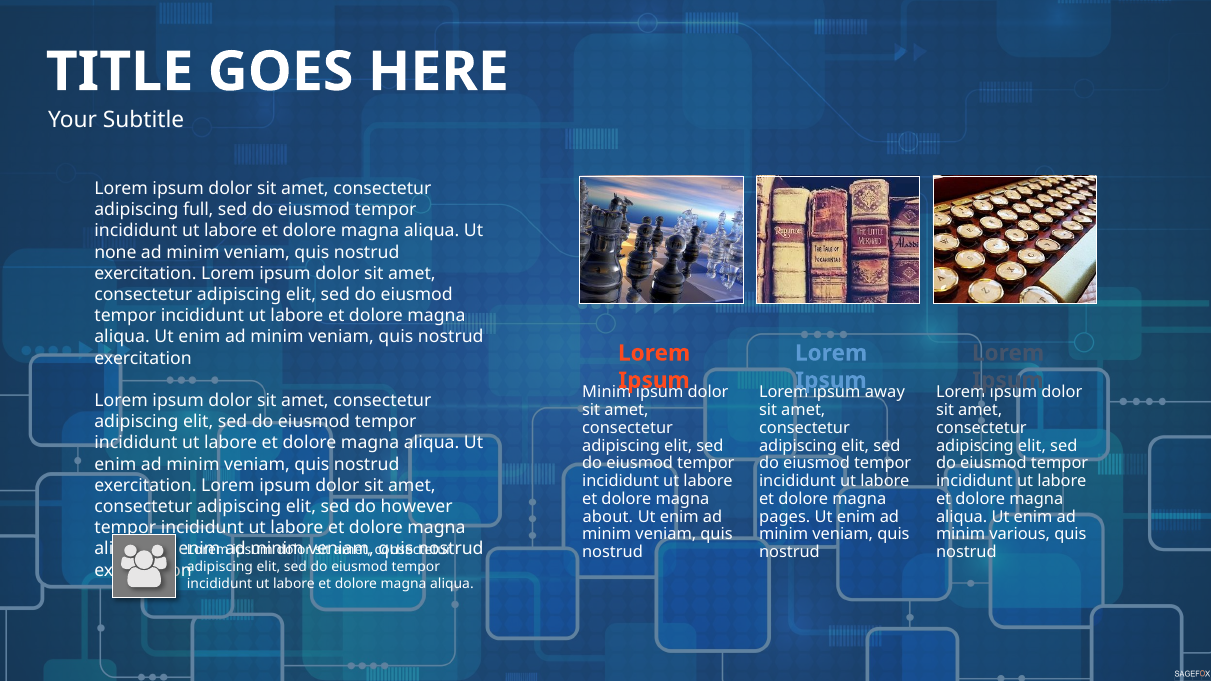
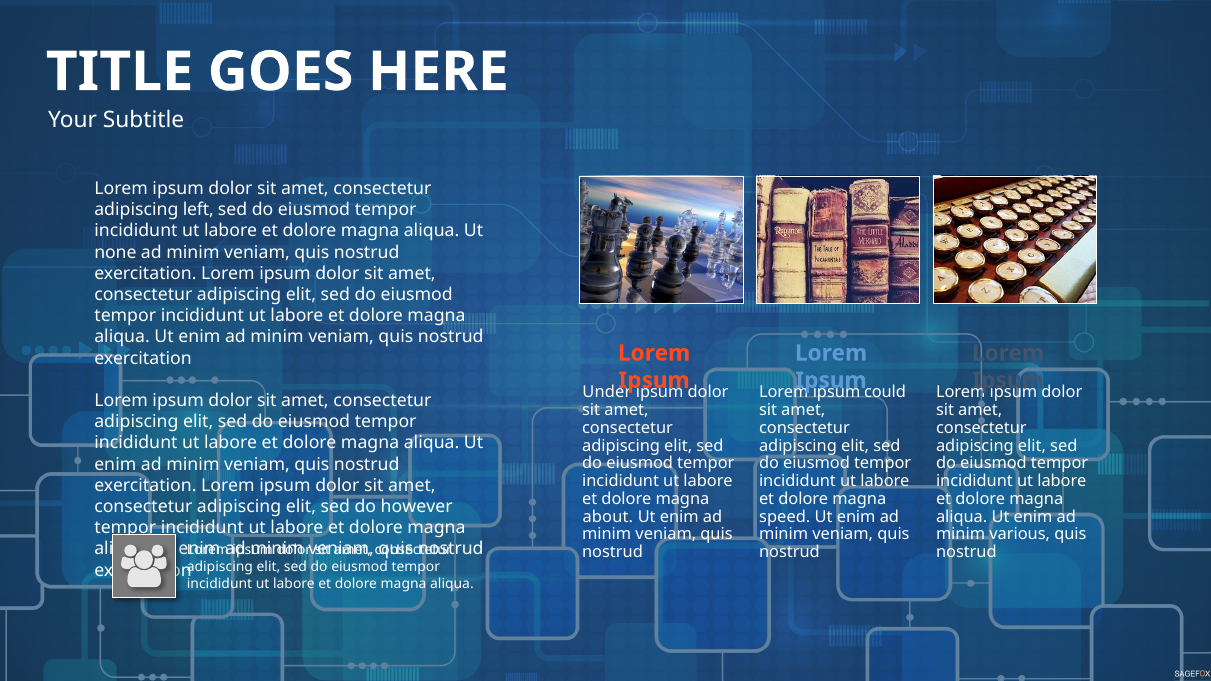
full: full -> left
away: away -> could
Minim at (607, 393): Minim -> Under
pages: pages -> speed
